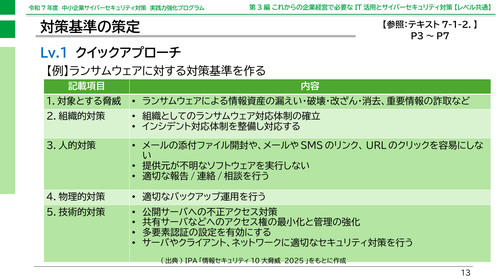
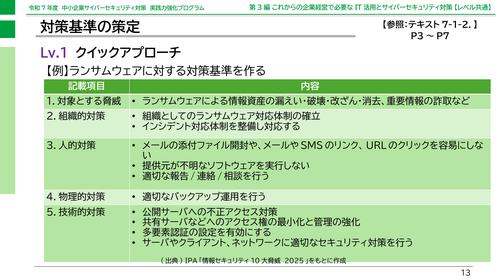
Lv.1 colour: blue -> purple
